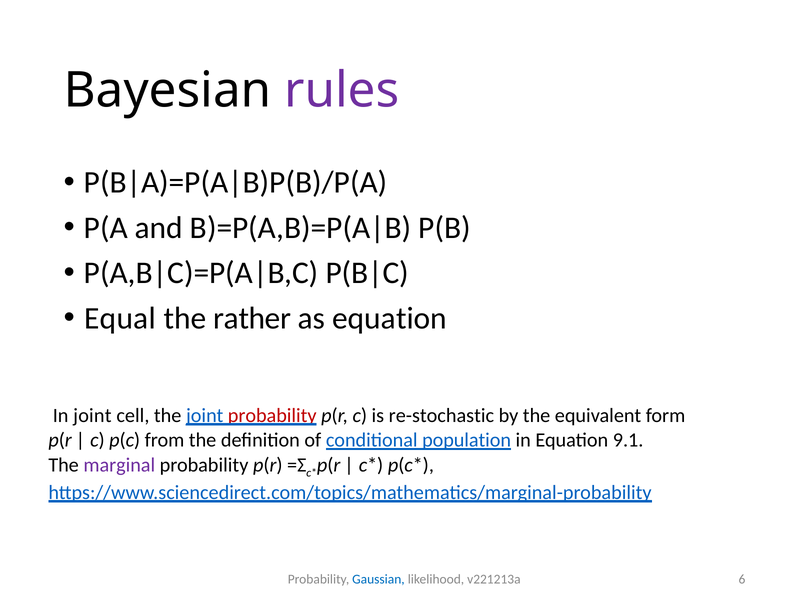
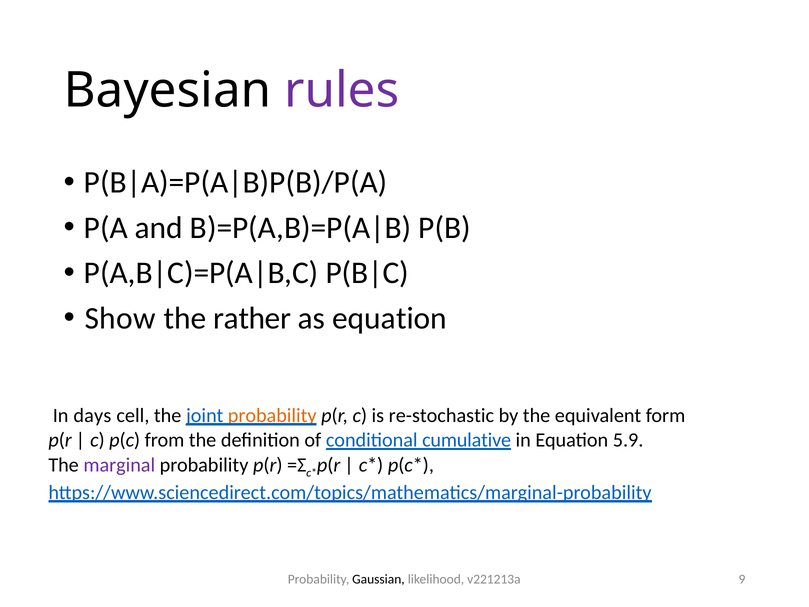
Equal: Equal -> Show
In joint: joint -> days
probability at (272, 415) colour: red -> orange
population: population -> cumulative
9.1: 9.1 -> 5.9
Gaussian colour: blue -> black
6: 6 -> 9
